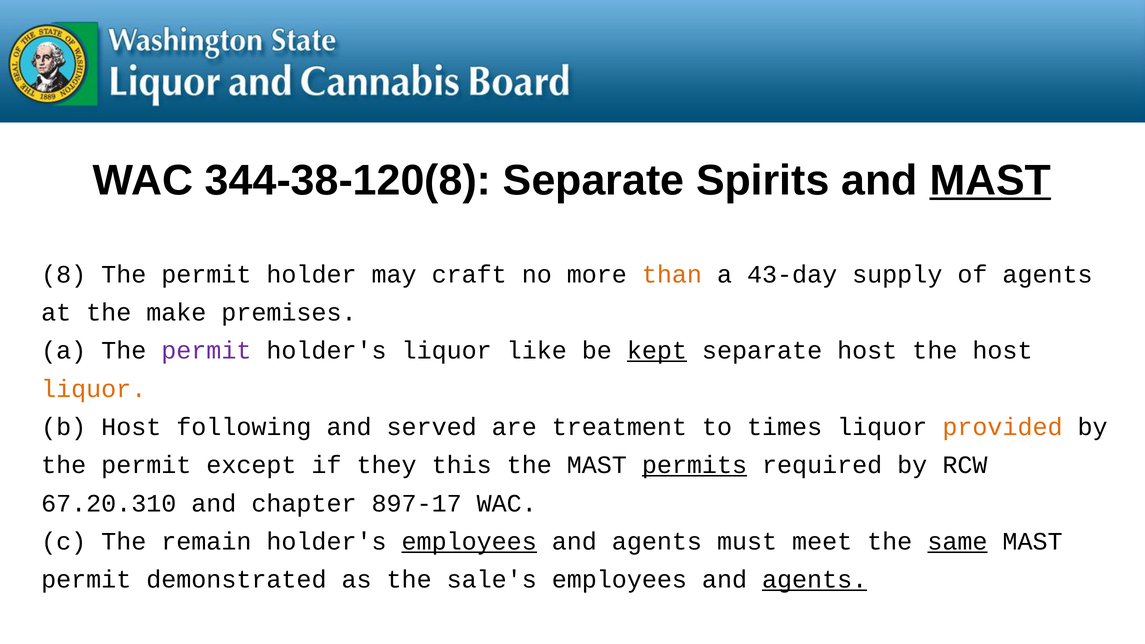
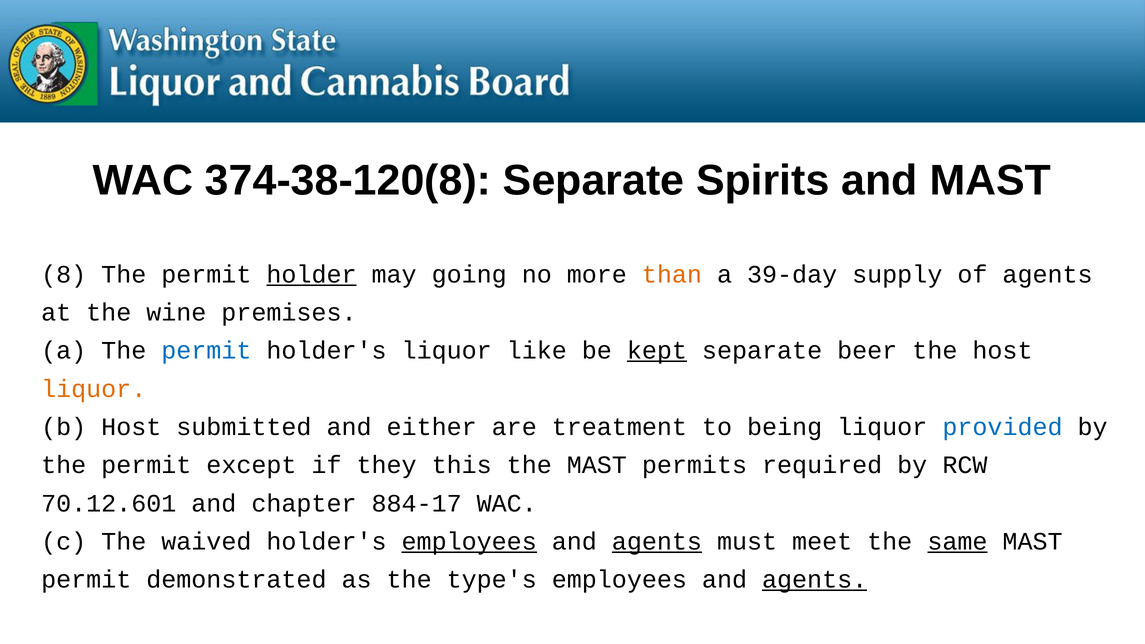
344-38-120(8: 344-38-120(8 -> 374-38-120(8
MAST at (990, 180) underline: present -> none
holder underline: none -> present
craft: craft -> going
43-day: 43-day -> 39-day
make: make -> wine
permit at (206, 351) colour: purple -> blue
separate host: host -> beer
following: following -> submitted
served: served -> either
times: times -> being
provided colour: orange -> blue
permits underline: present -> none
67.20.310: 67.20.310 -> 70.12.601
897-17: 897-17 -> 884-17
remain: remain -> waived
agents at (657, 542) underline: none -> present
sale's: sale's -> type's
